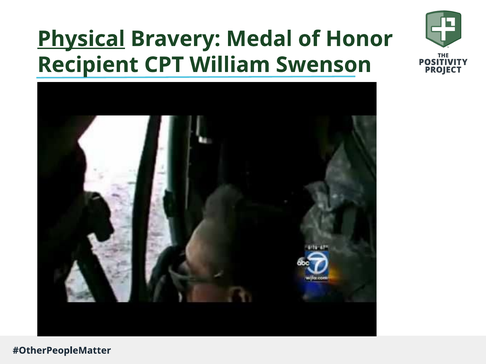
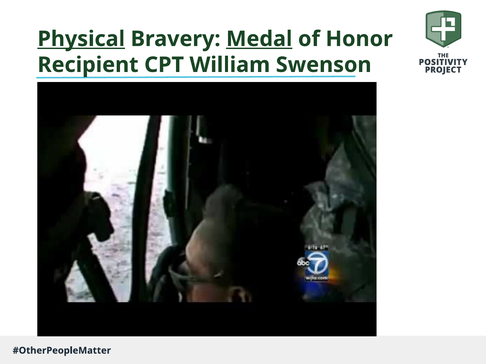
Medal underline: none -> present
